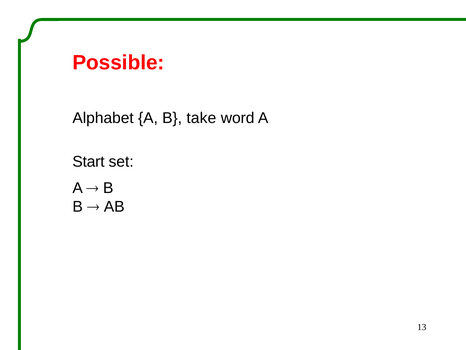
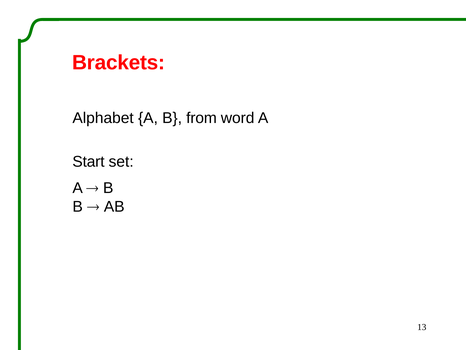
Possible: Possible -> Brackets
take: take -> from
